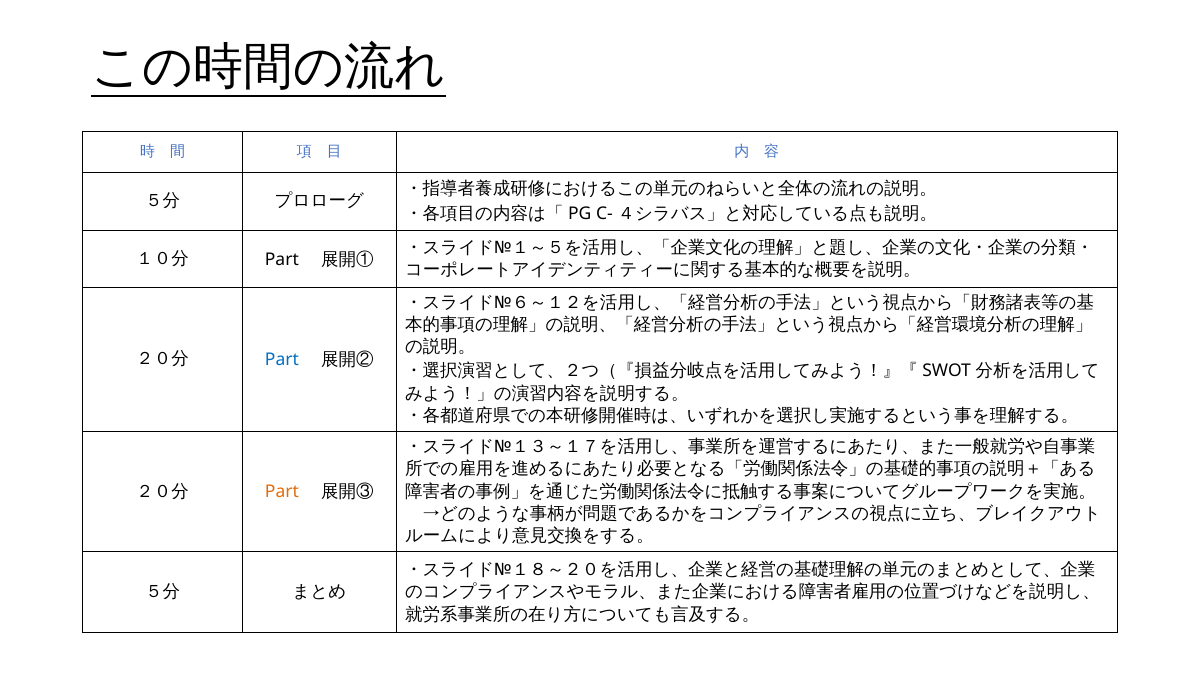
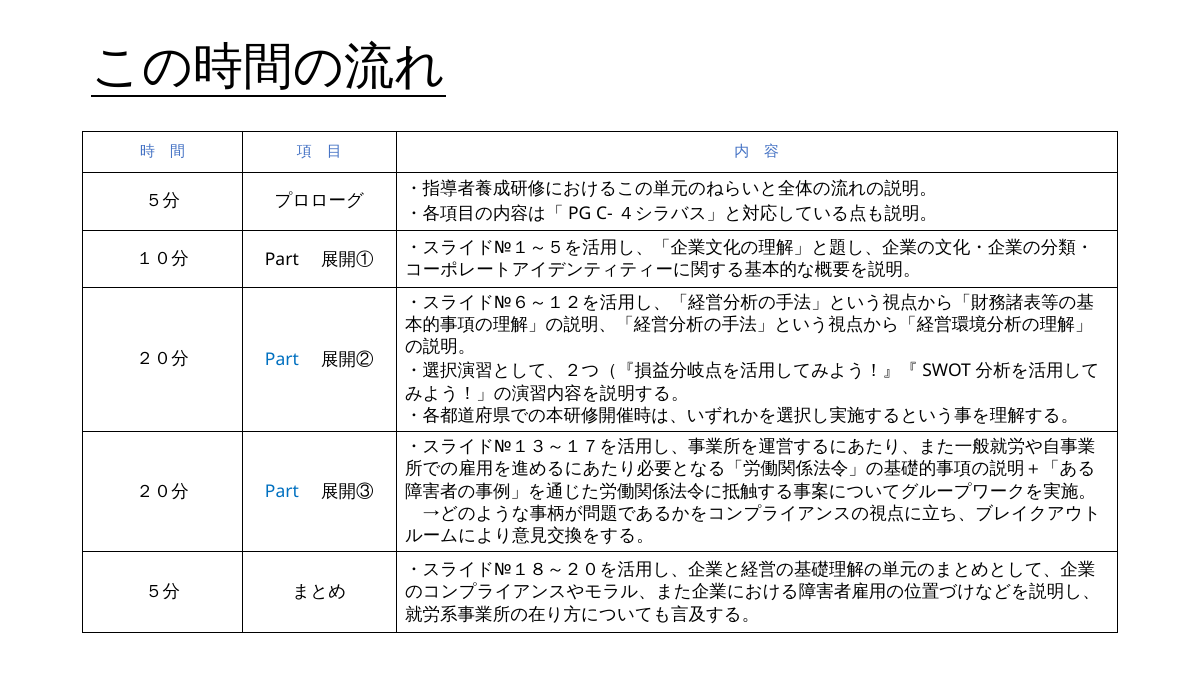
Part at (282, 492) colour: orange -> blue
